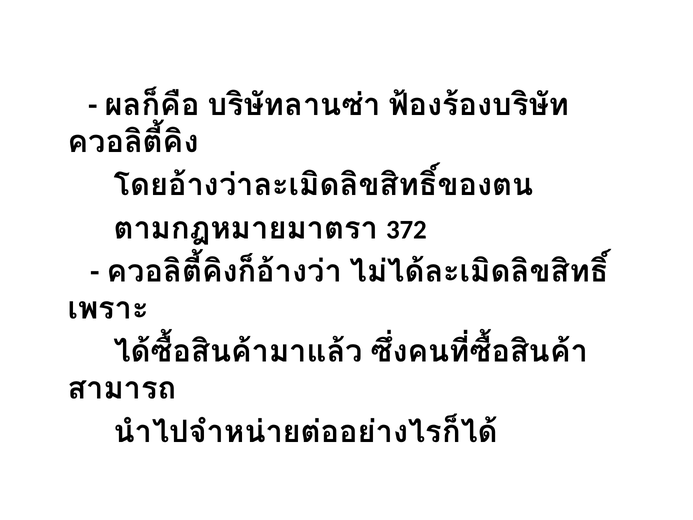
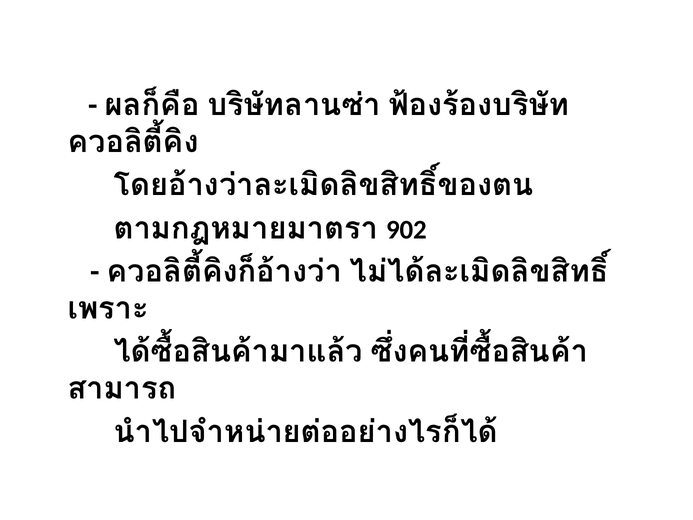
372: 372 -> 902
